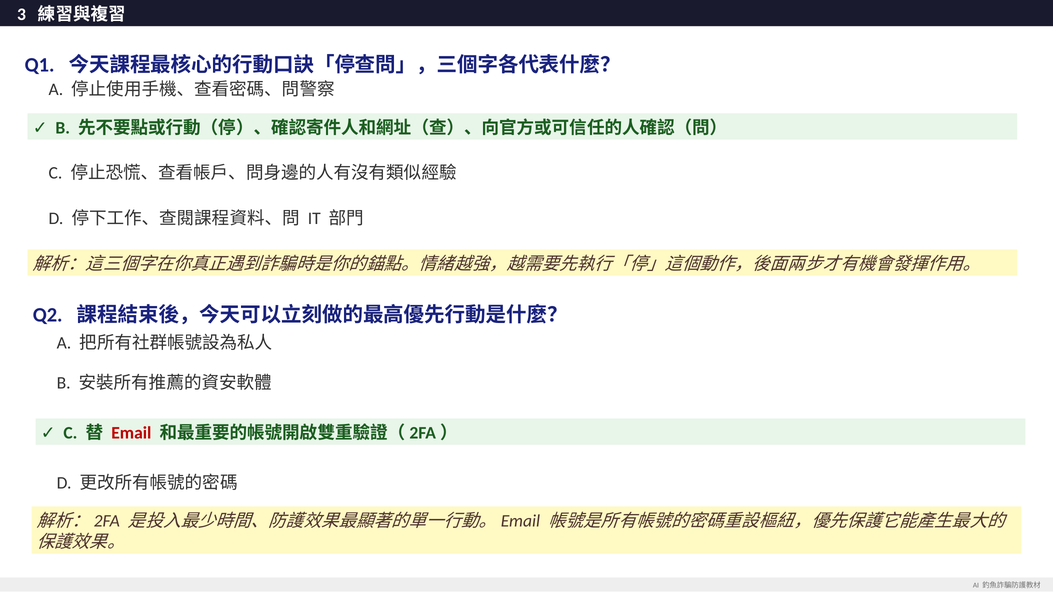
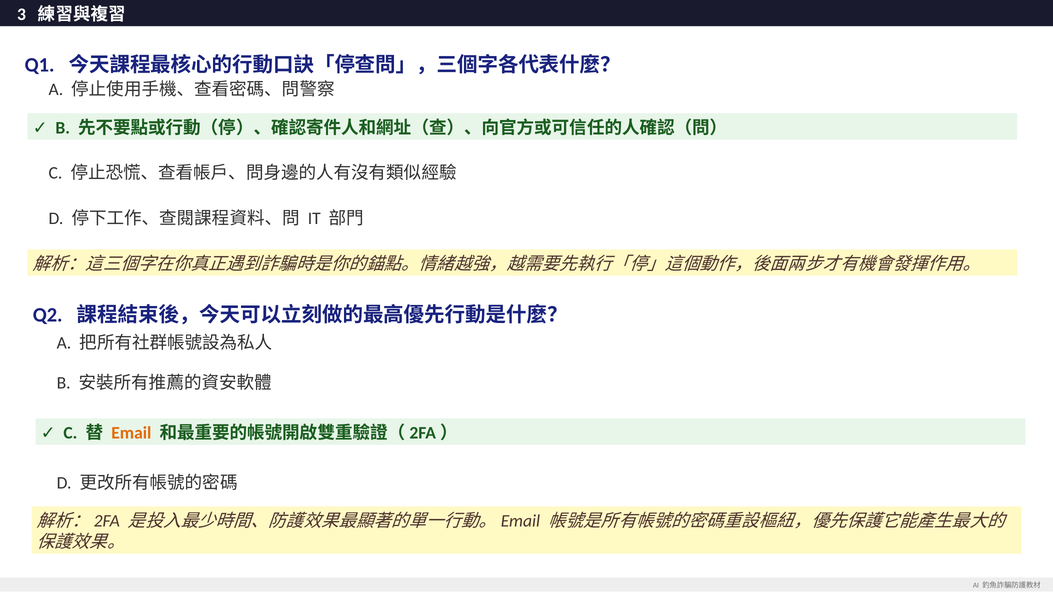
Email colour: red -> orange
